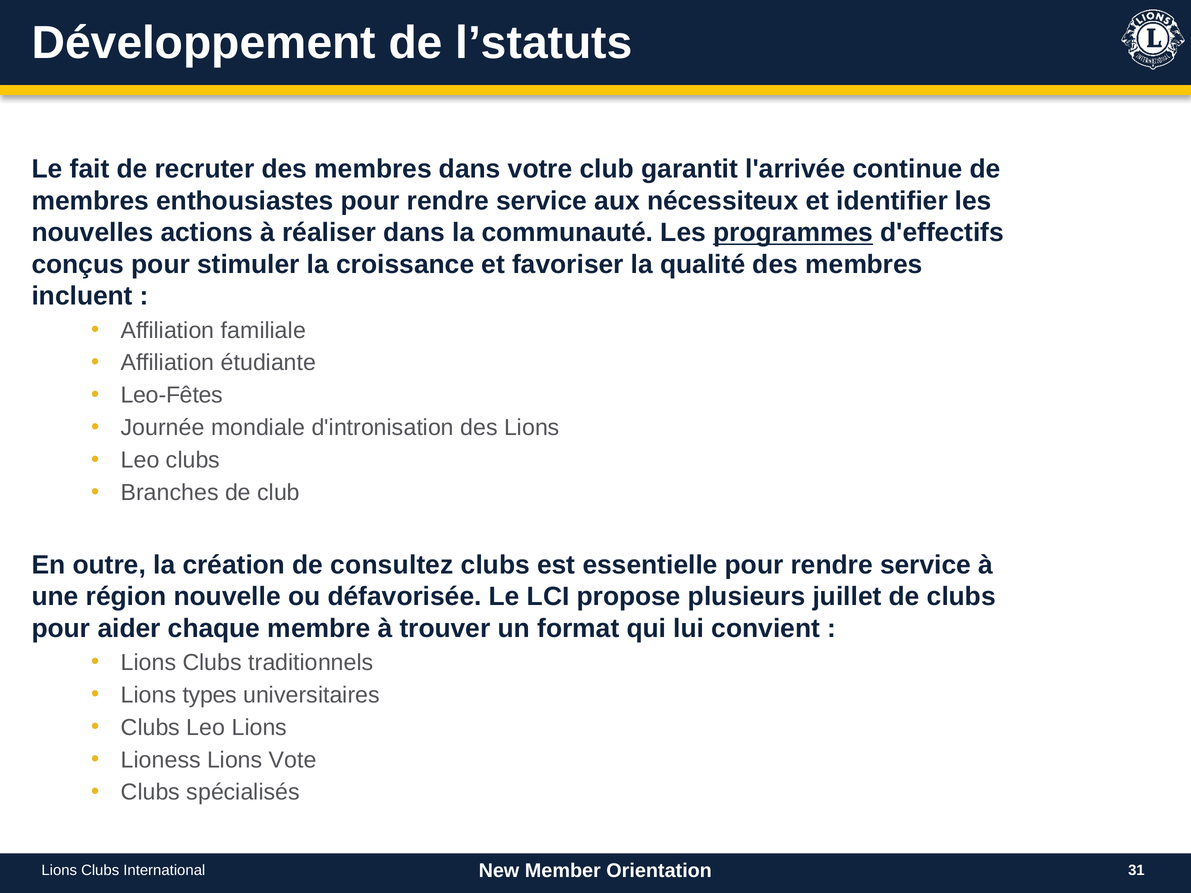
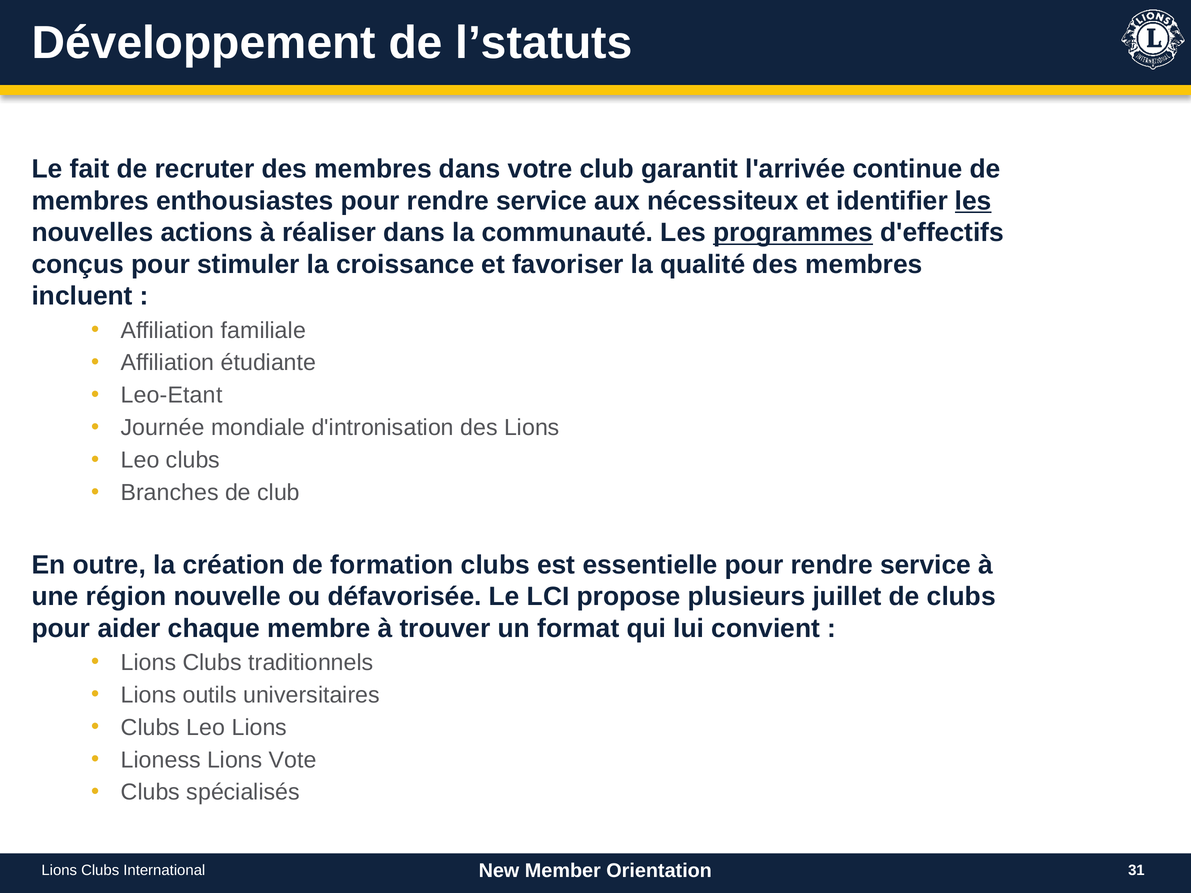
les at (973, 201) underline: none -> present
Leo-Fêtes: Leo-Fêtes -> Leo-Etant
consultez: consultez -> formation
types: types -> outils
